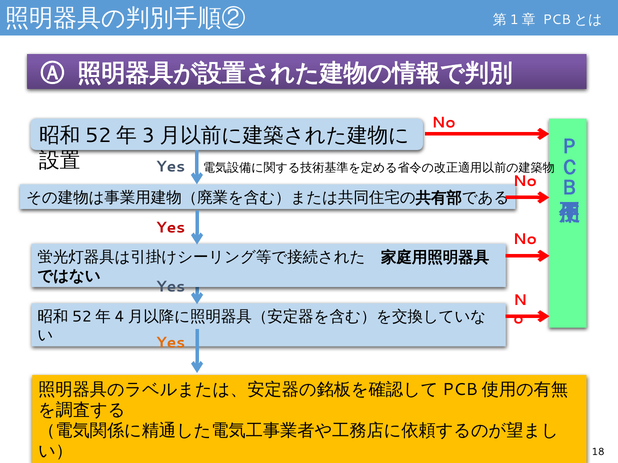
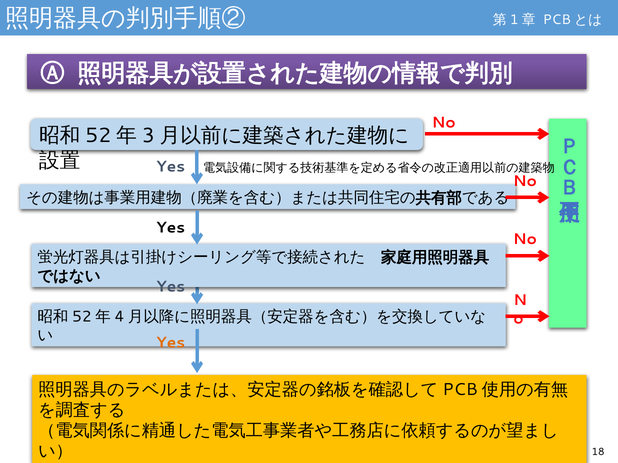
Yes at (171, 228) colour: red -> black
